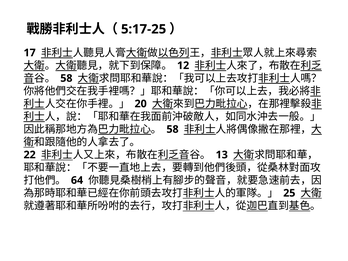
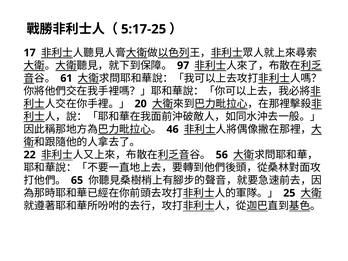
12: 12 -> 97
58 at (66, 78): 58 -> 61
58 at (173, 129): 58 -> 46
13: 13 -> 56
64: 64 -> 65
